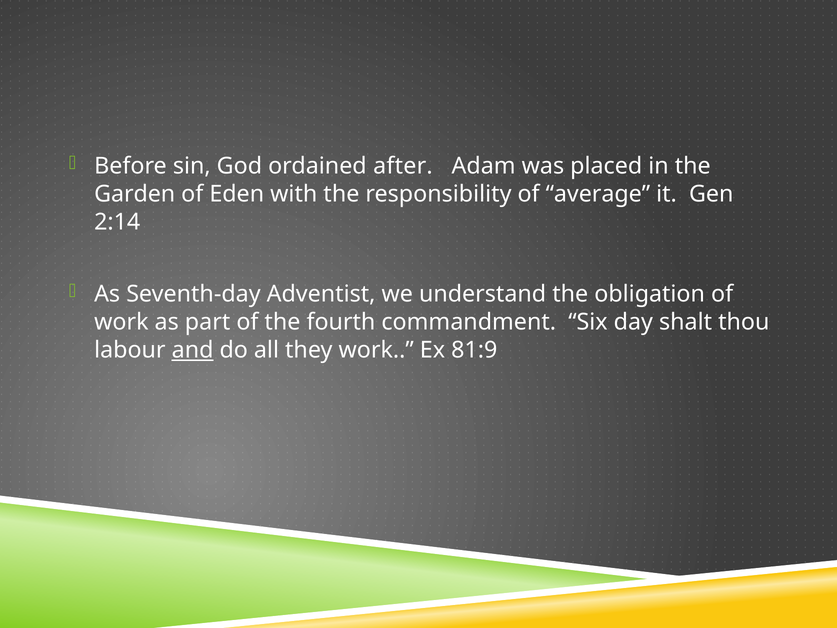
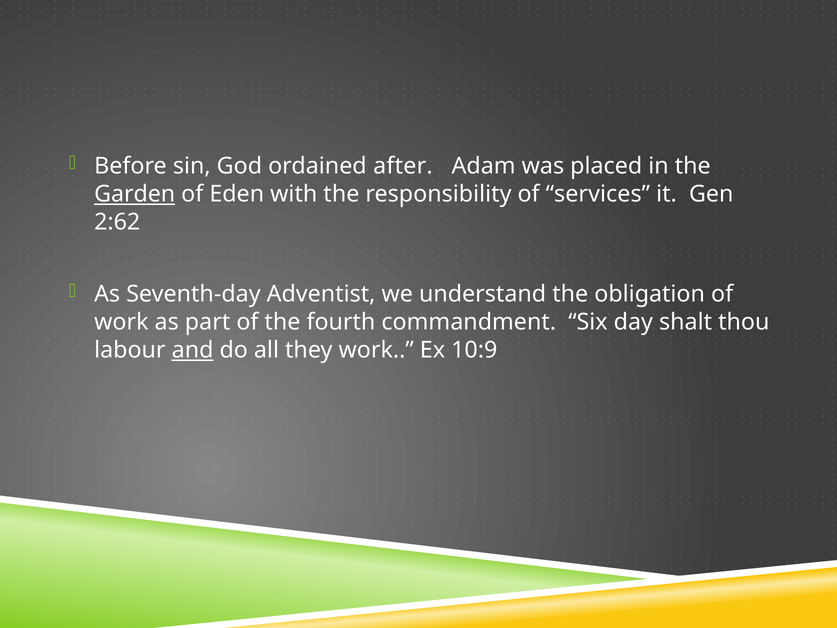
Garden underline: none -> present
average: average -> services
2:14: 2:14 -> 2:62
81:9: 81:9 -> 10:9
